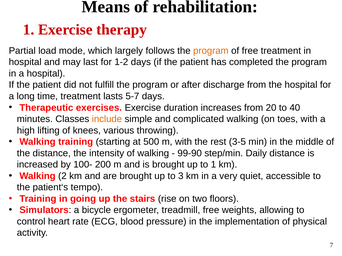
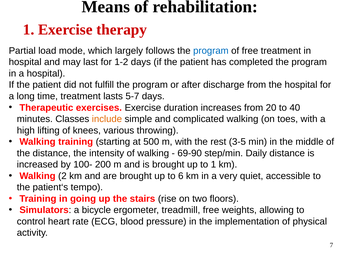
program at (211, 51) colour: orange -> blue
99-90: 99-90 -> 69-90
3: 3 -> 6
